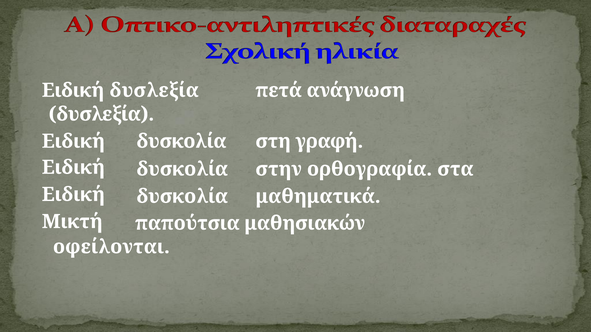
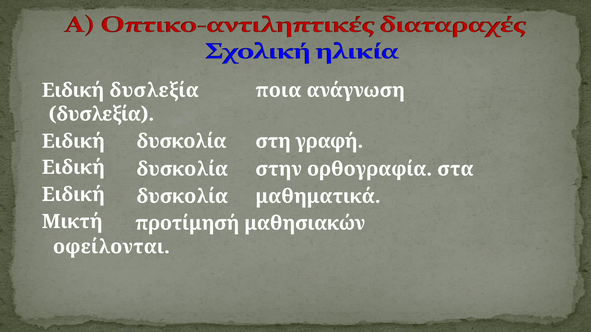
πετά: πετά -> ποια
παπούτσια: παπούτσια -> προτίμησή
